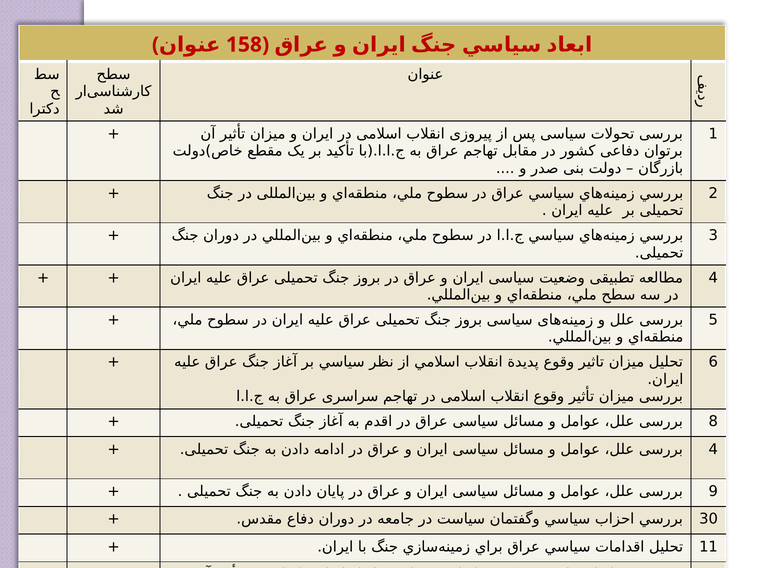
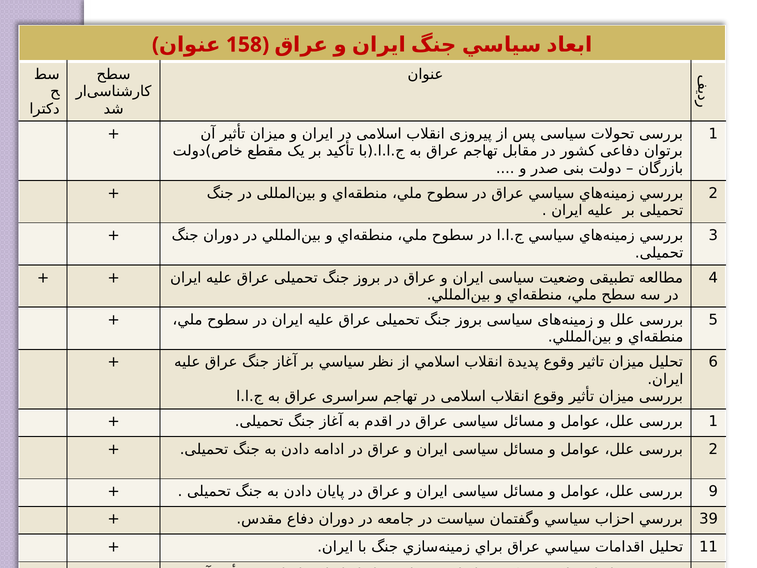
8 at (713, 421): 8 -> 1
4 at (713, 449): 4 -> 2
30: 30 -> 39
